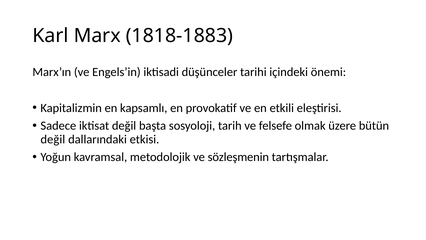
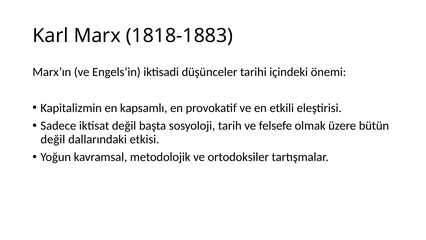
sözleşmenin: sözleşmenin -> ortodoksiler
